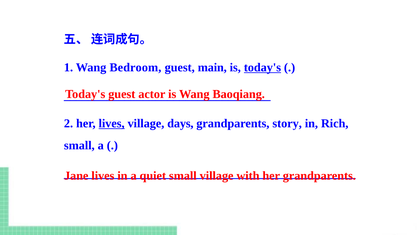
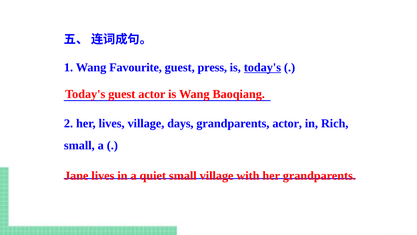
Bedroom: Bedroom -> Favourite
main: main -> press
lives at (112, 123) underline: present -> none
grandparents story: story -> actor
